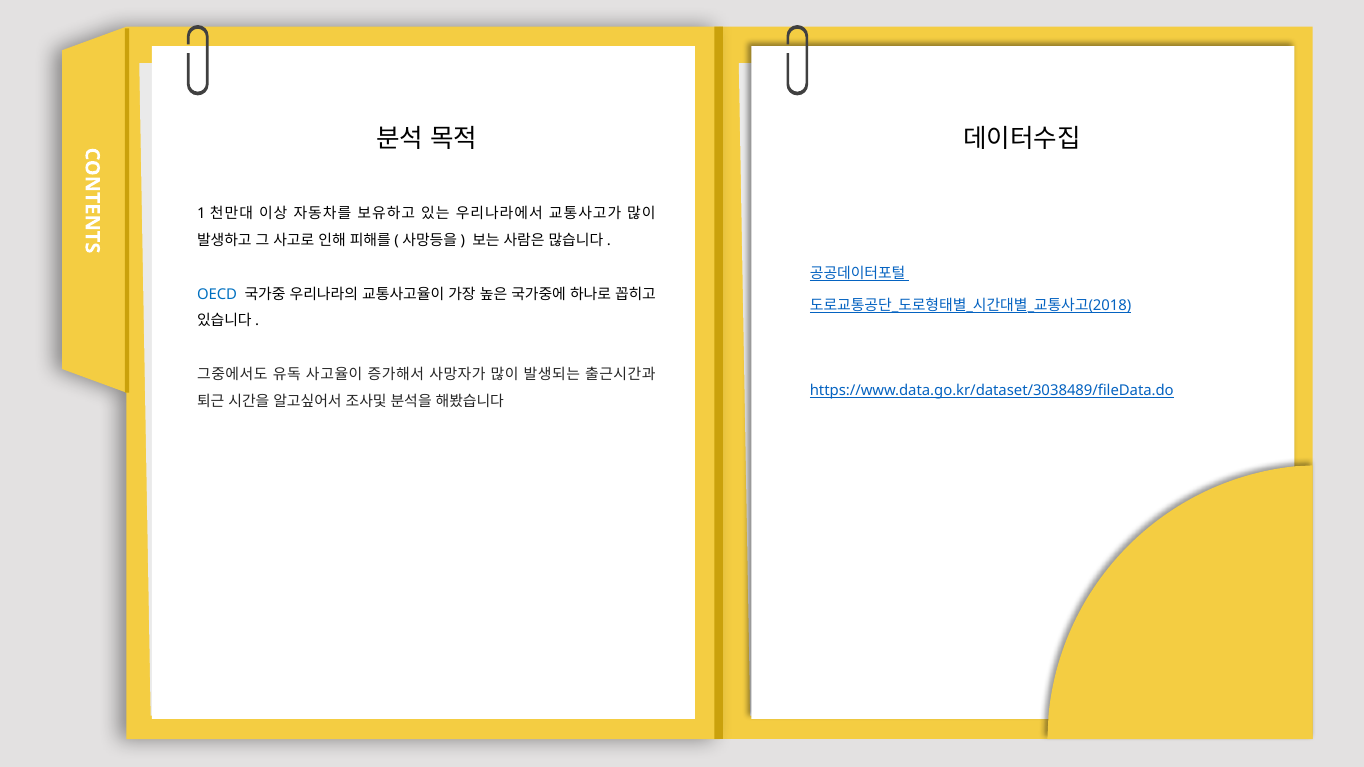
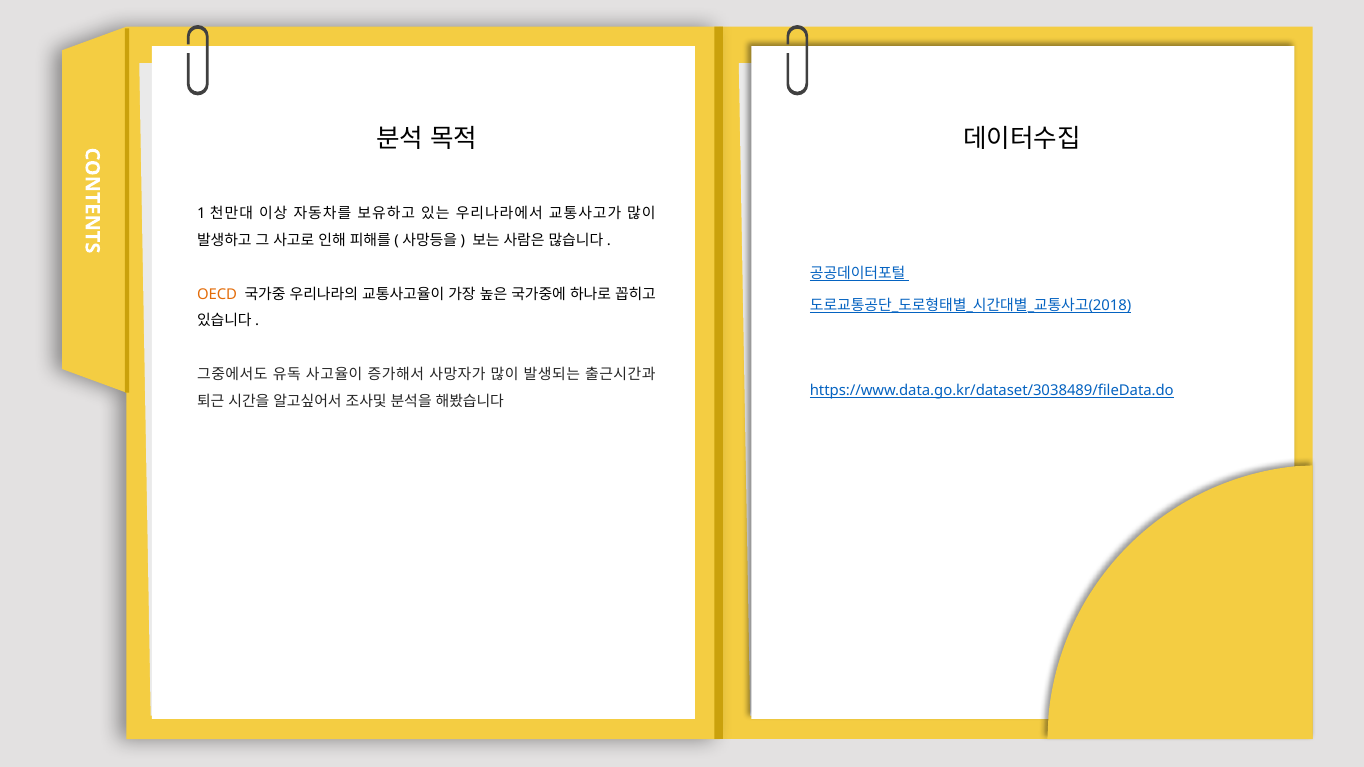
OECD colour: blue -> orange
